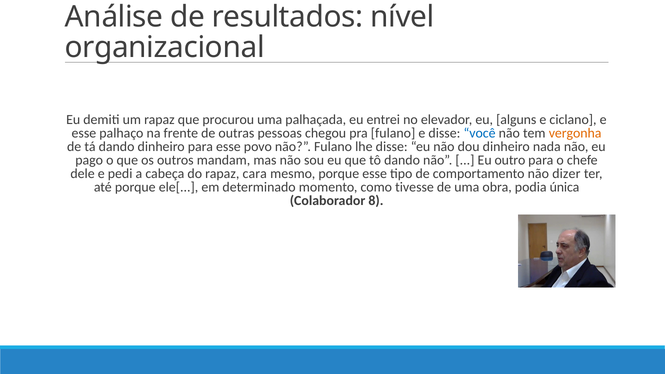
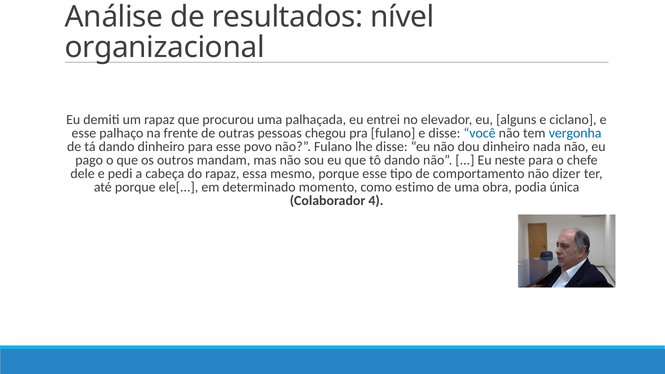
vergonha colour: orange -> blue
outro: outro -> neste
cara: cara -> essa
tivesse: tivesse -> estimo
8: 8 -> 4
